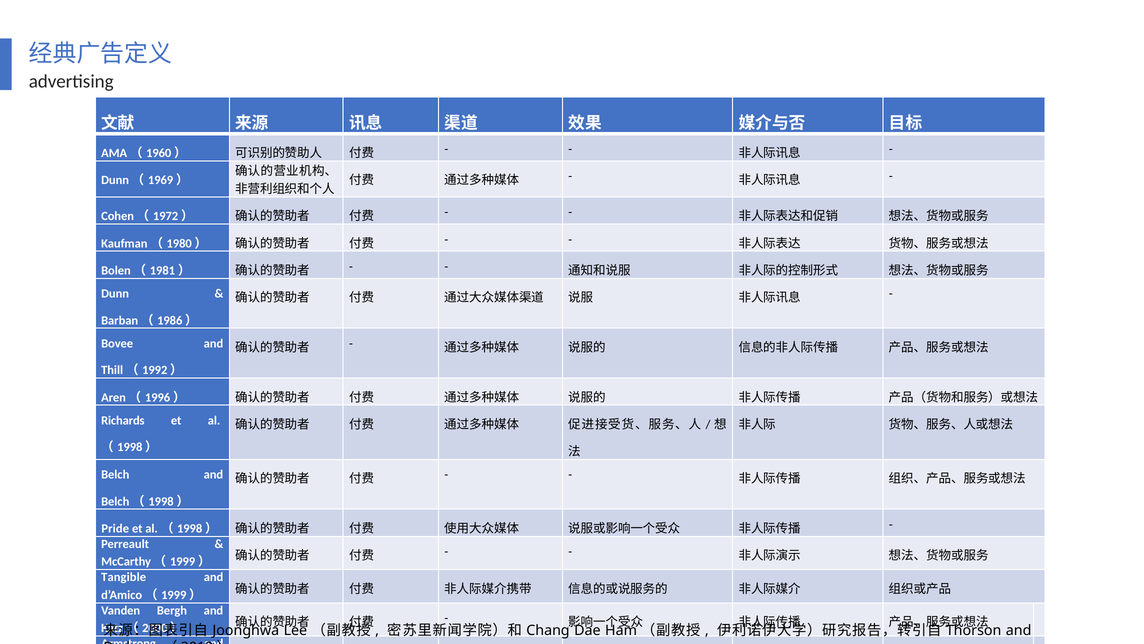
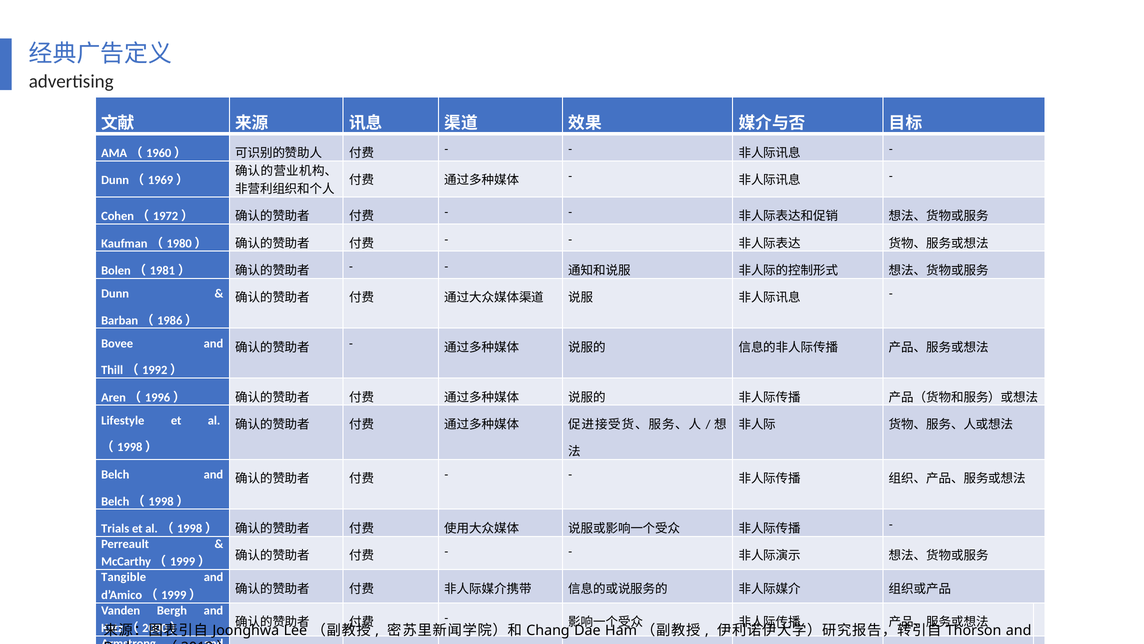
Richards at (123, 420): Richards -> Lifestyle
Pride: Pride -> Trials
